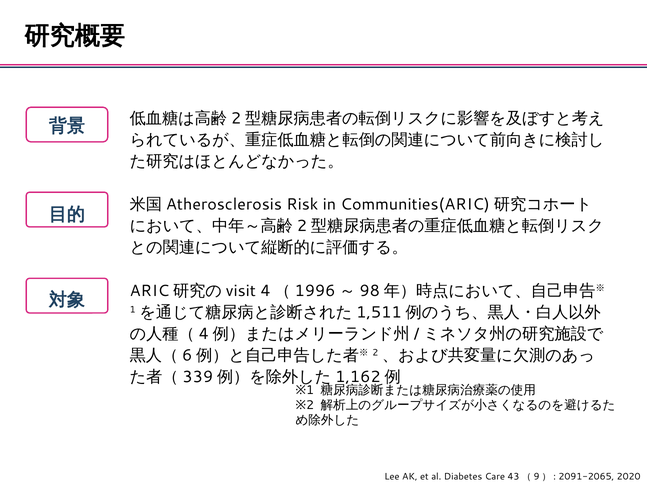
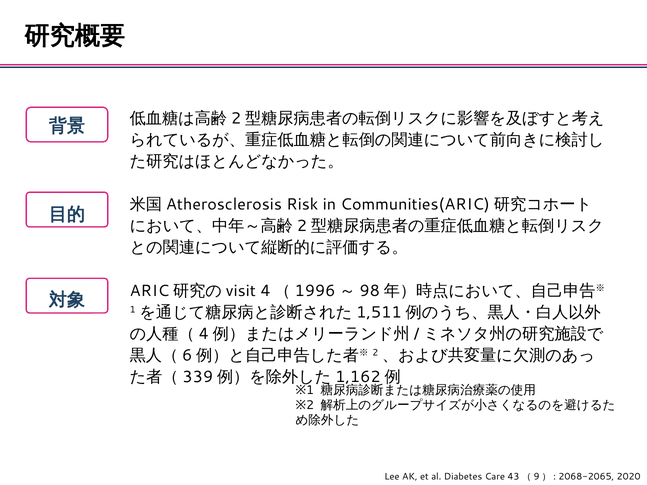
2091-2065: 2091-2065 -> 2068-2065
